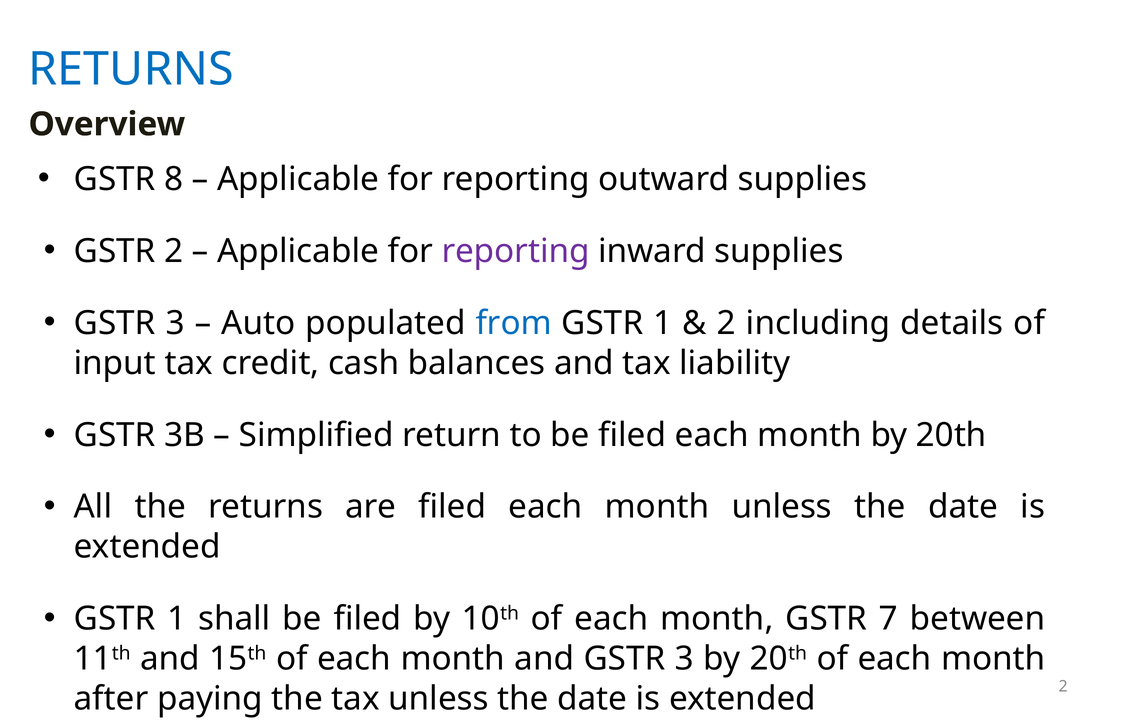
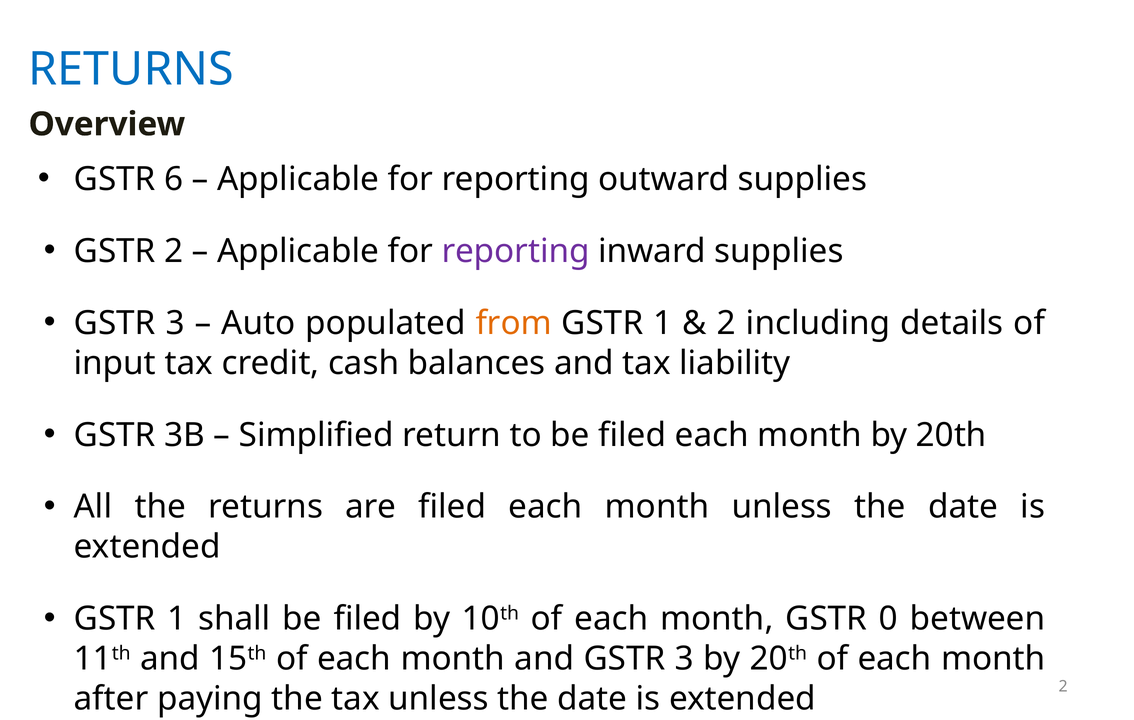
8: 8 -> 6
from colour: blue -> orange
7: 7 -> 0
